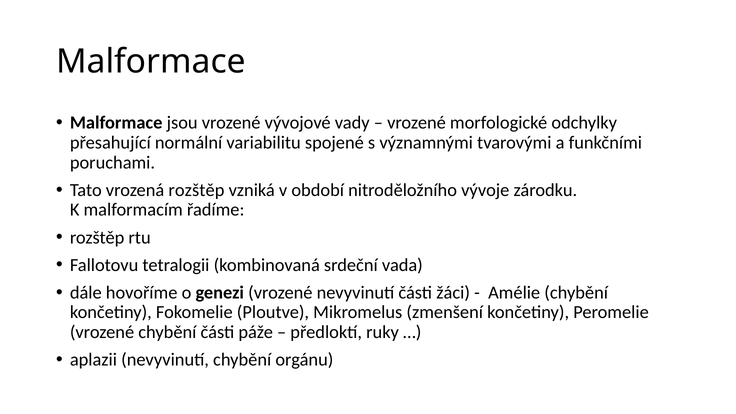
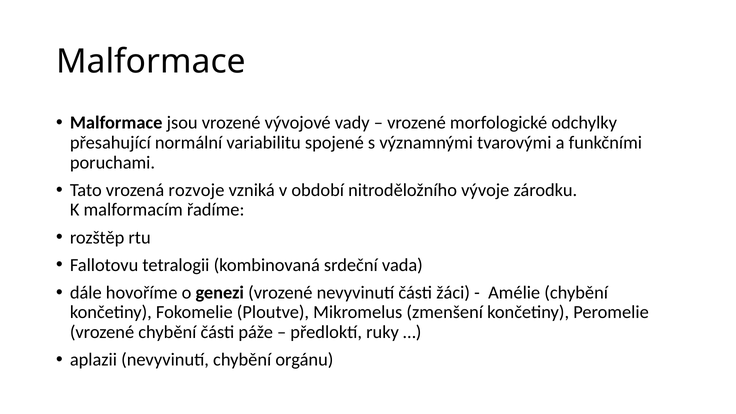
vrozená rozštěp: rozštěp -> rozvoje
